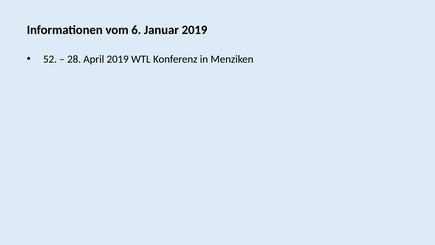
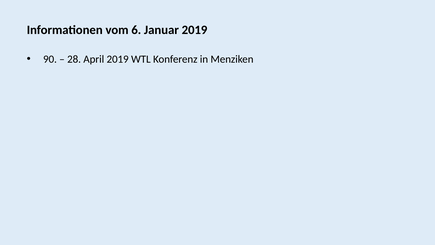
52: 52 -> 90
